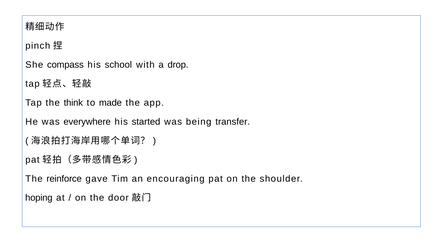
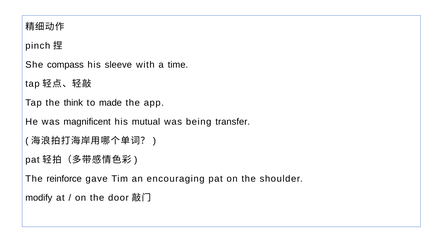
school: school -> sleeve
drop: drop -> time
everywhere: everywhere -> magnificent
started: started -> mutual
hoping: hoping -> modify
